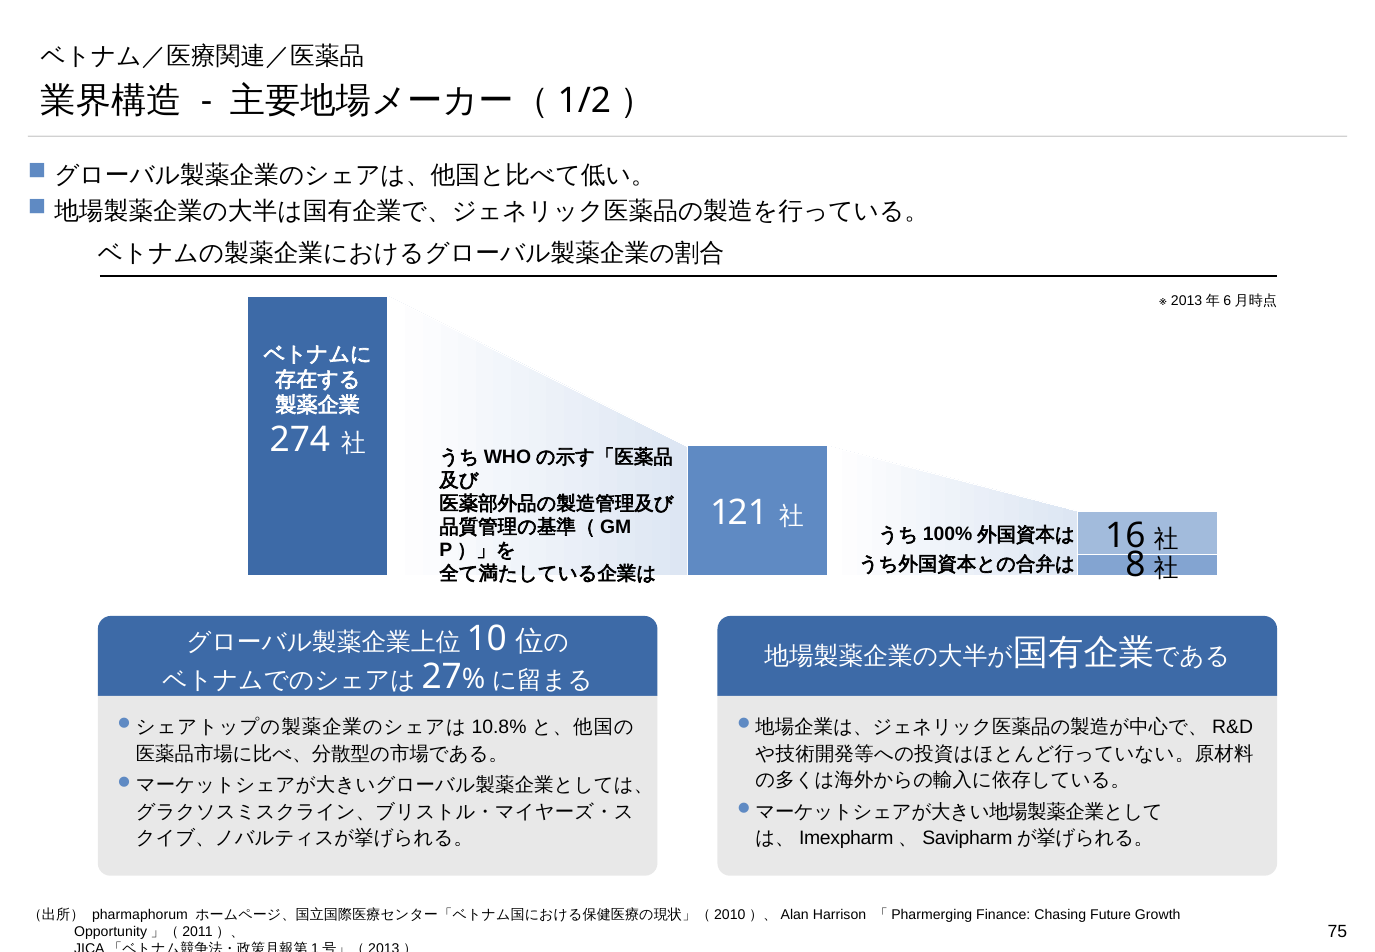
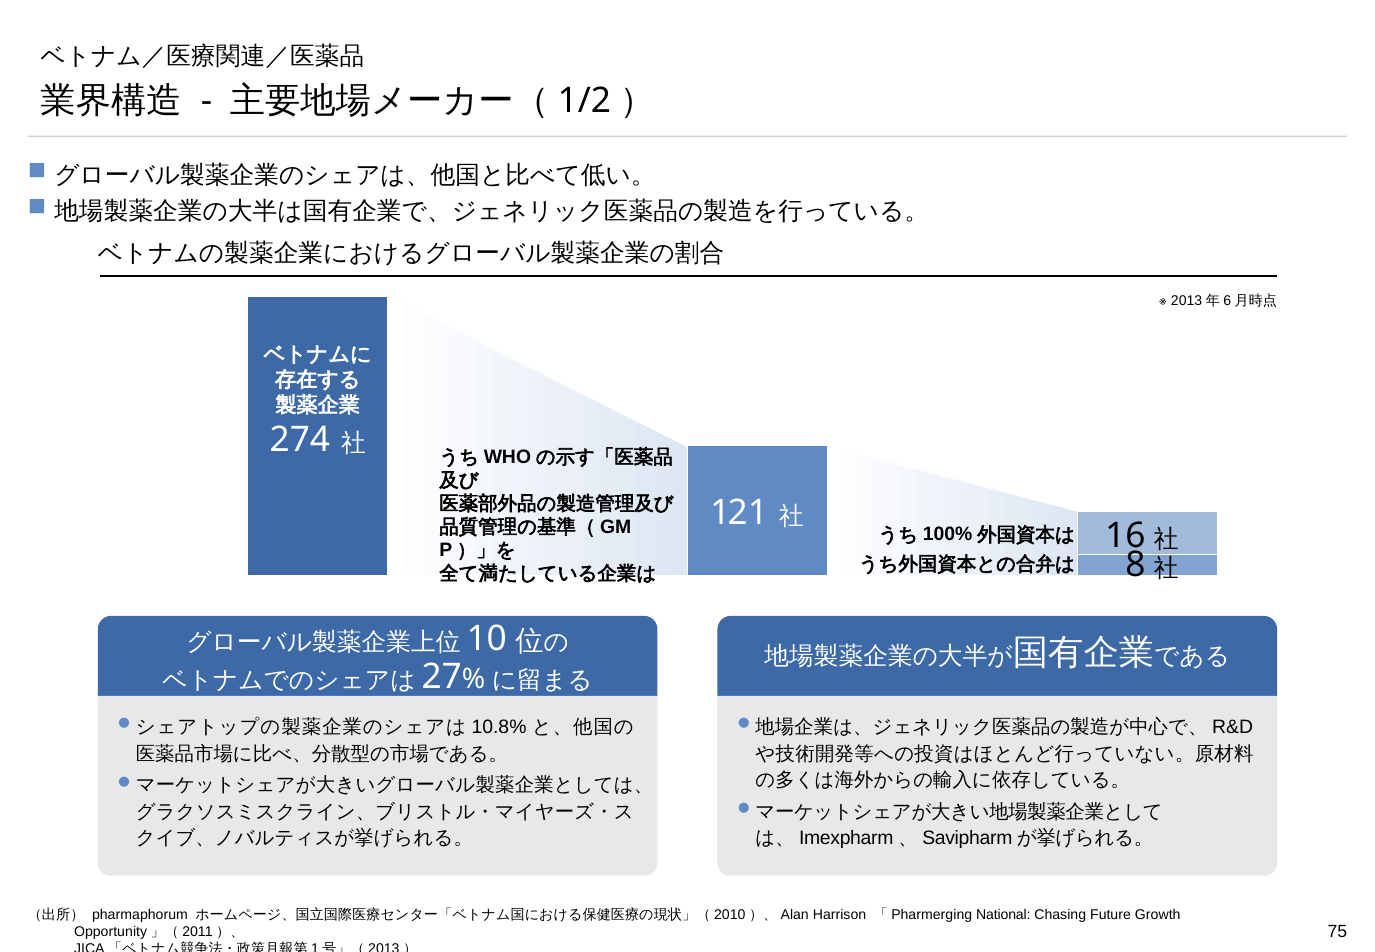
Finance: Finance -> National
